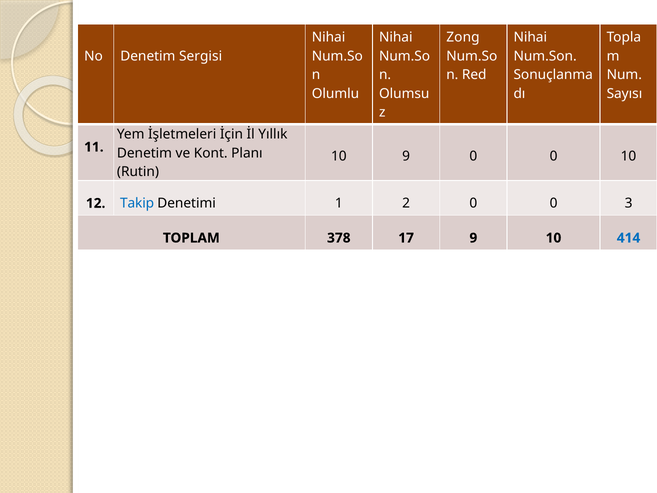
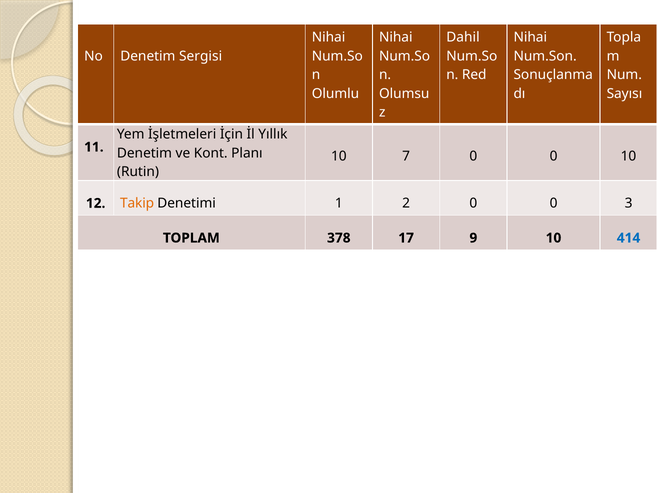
Zong: Zong -> Dahil
10 9: 9 -> 7
Takip colour: blue -> orange
